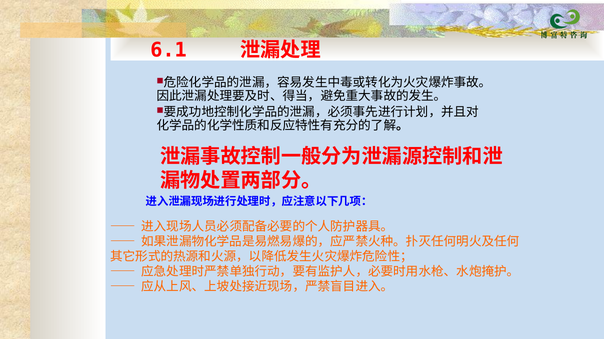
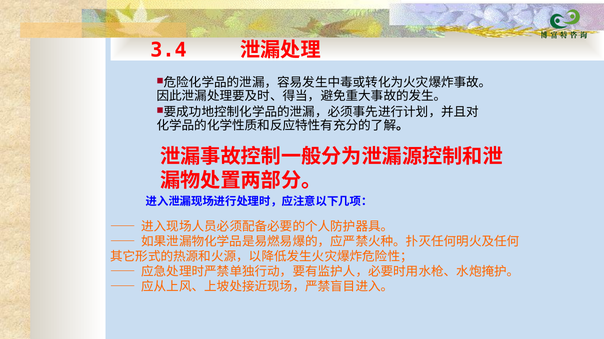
6.1: 6.1 -> 3.4
